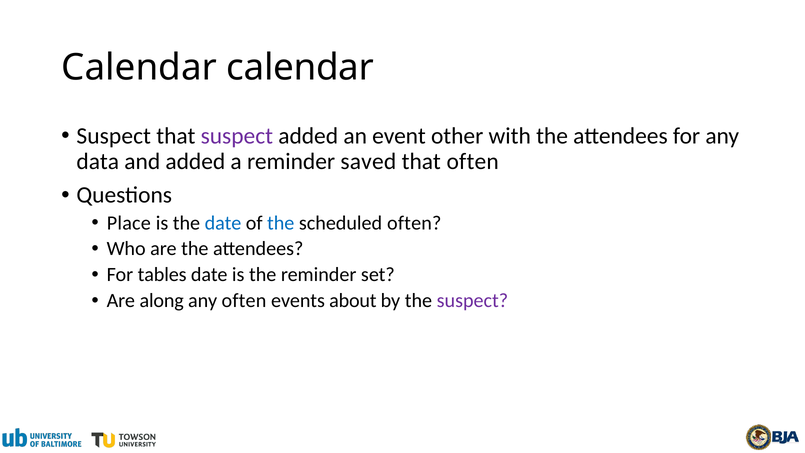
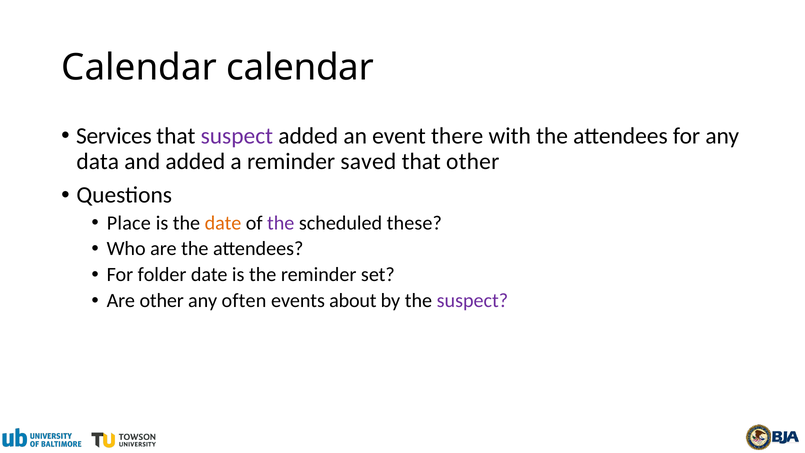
Suspect at (114, 136): Suspect -> Services
other: other -> there
that often: often -> other
date at (223, 223) colour: blue -> orange
the at (281, 223) colour: blue -> purple
scheduled often: often -> these
tables: tables -> folder
Are along: along -> other
